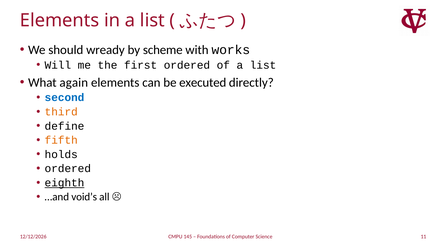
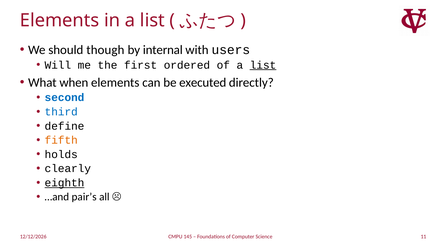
wready: wready -> though
scheme: scheme -> internal
works: works -> users
list at (263, 65) underline: none -> present
again: again -> when
third colour: orange -> blue
ordered at (68, 169): ordered -> clearly
void’s: void’s -> pair’s
